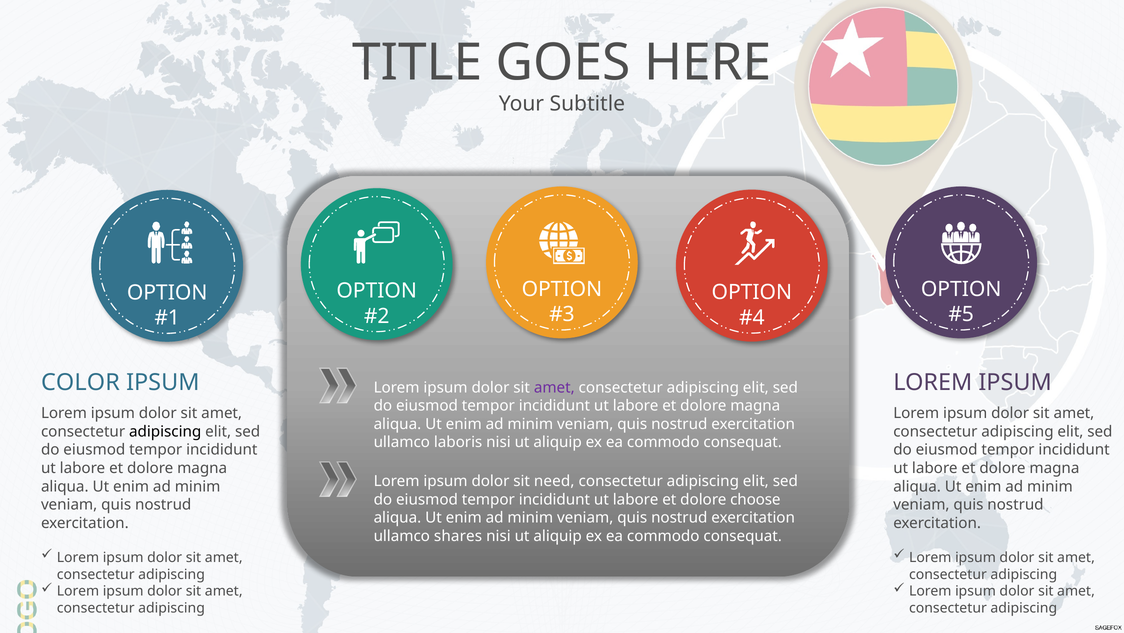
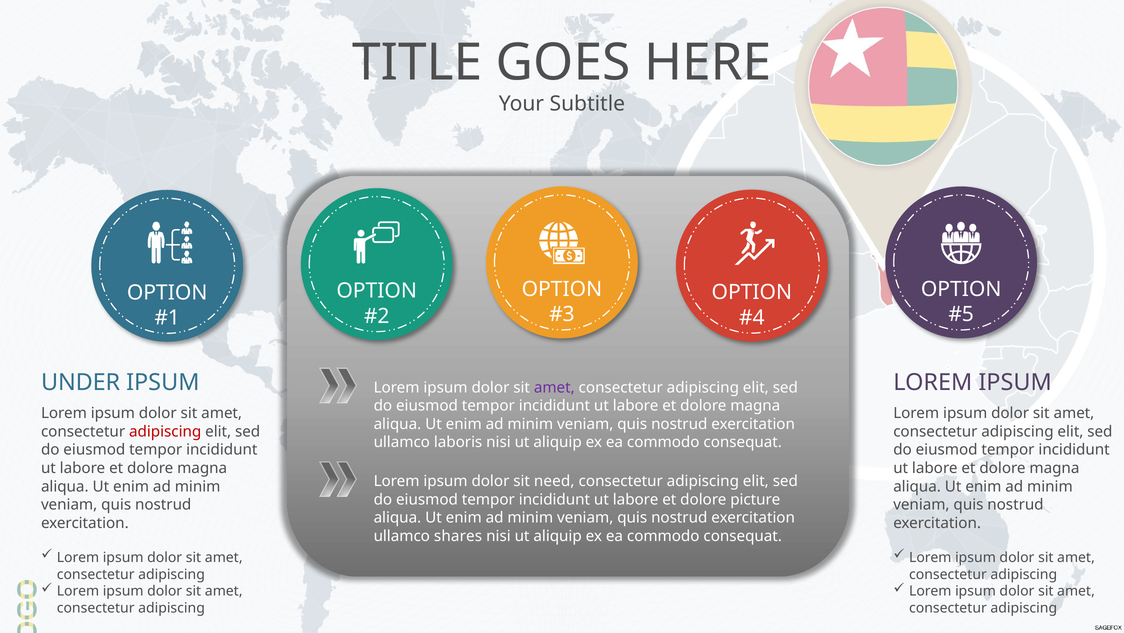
COLOR: COLOR -> UNDER
adipiscing at (165, 431) colour: black -> red
choose: choose -> picture
